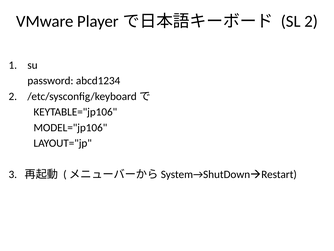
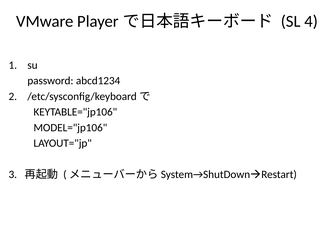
SL 2: 2 -> 4
